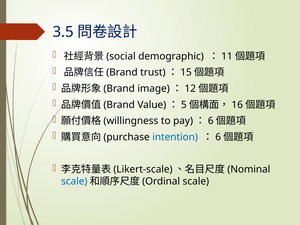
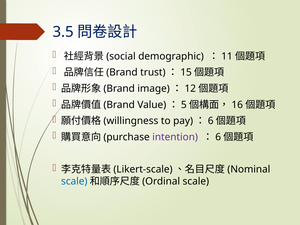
intention colour: blue -> purple
